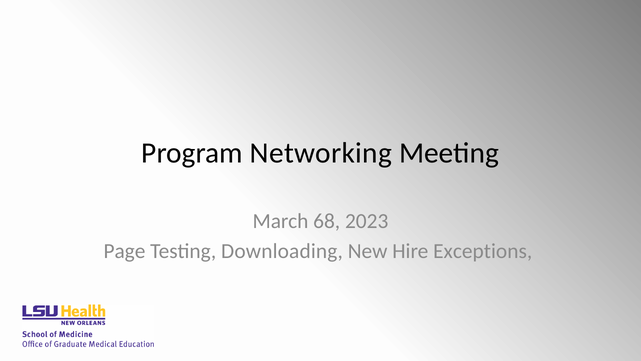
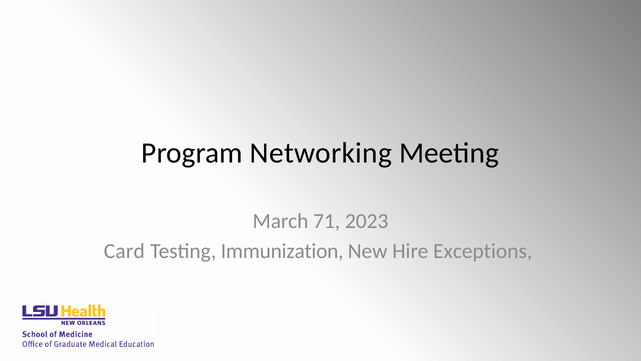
68: 68 -> 71
Page: Page -> Card
Downloading: Downloading -> Immunization
